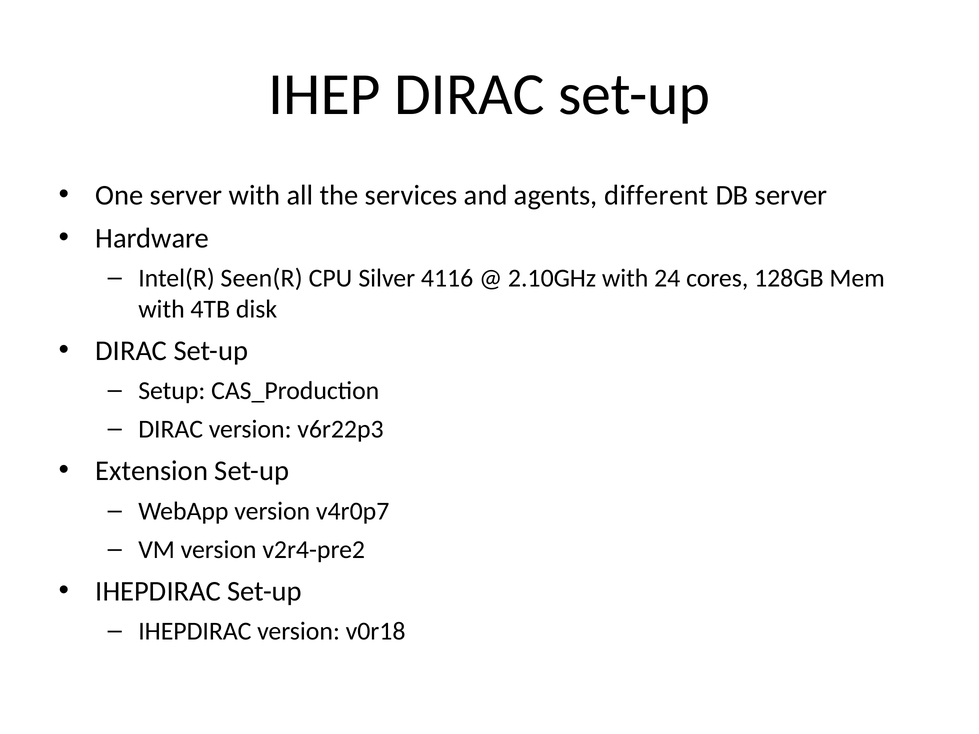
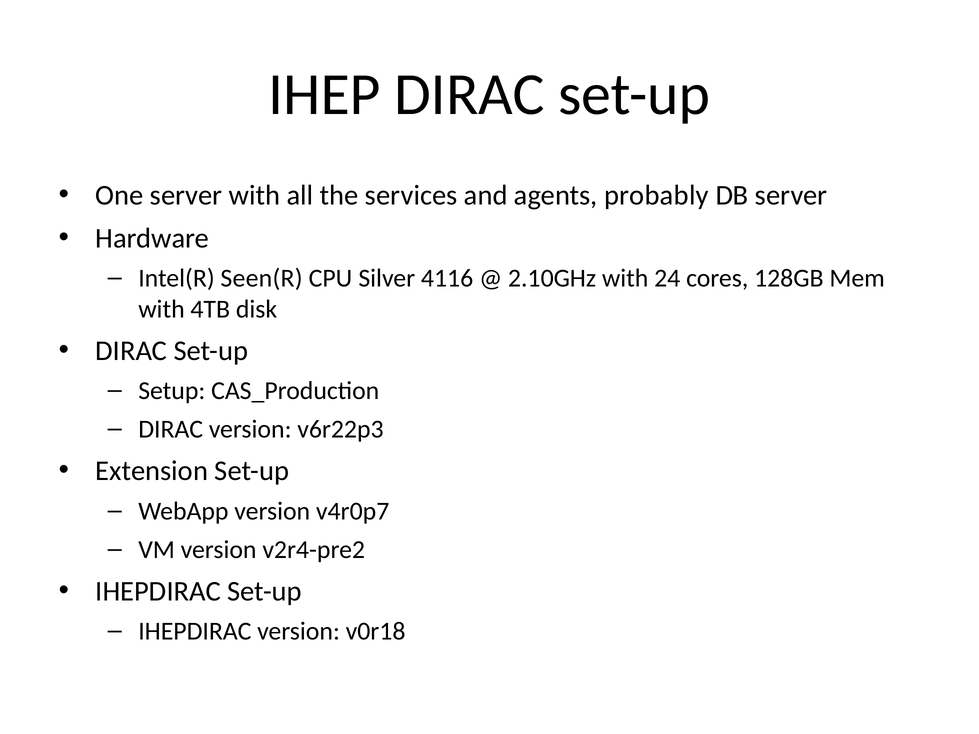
different: different -> probably
